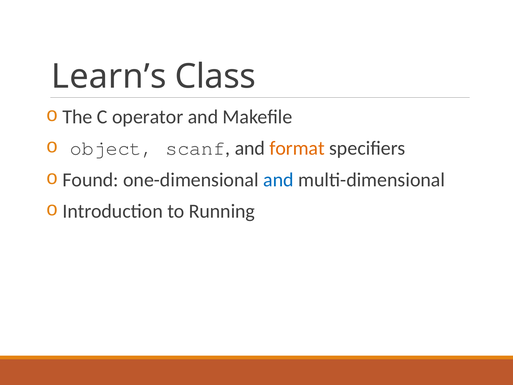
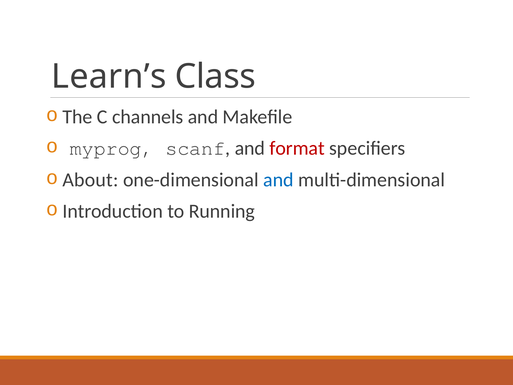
operator: operator -> channels
object: object -> myprog
format colour: orange -> red
Found: Found -> About
